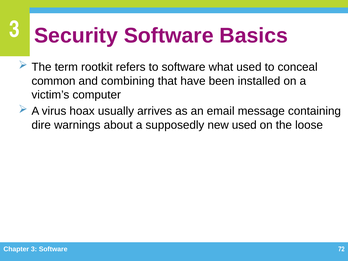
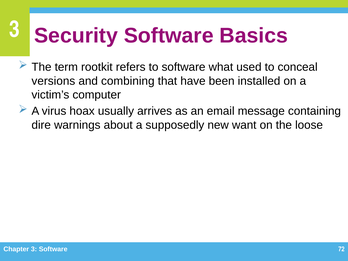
common: common -> versions
new used: used -> want
